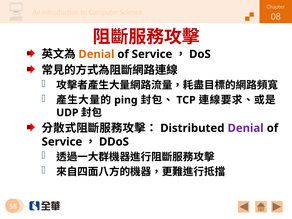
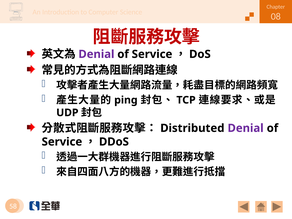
Denial at (96, 54) colour: orange -> purple
